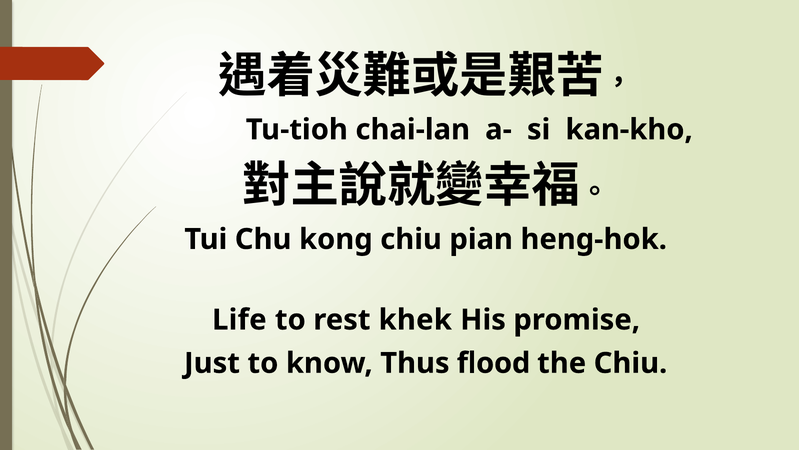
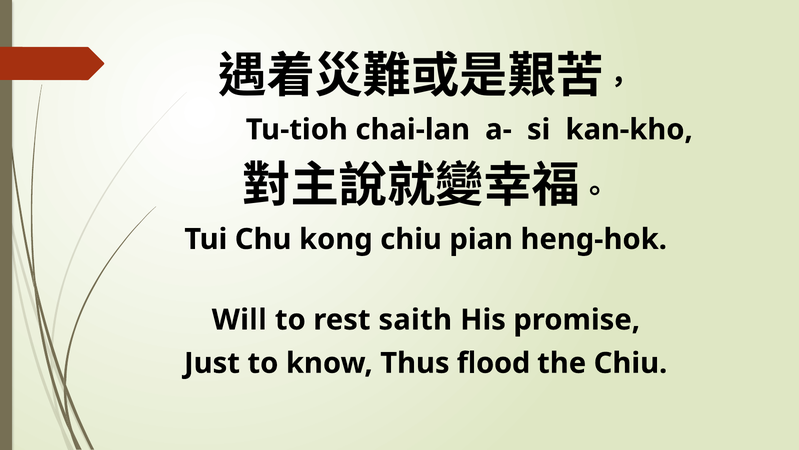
Life: Life -> Will
khek: khek -> saith
